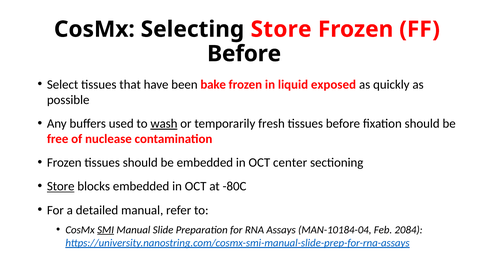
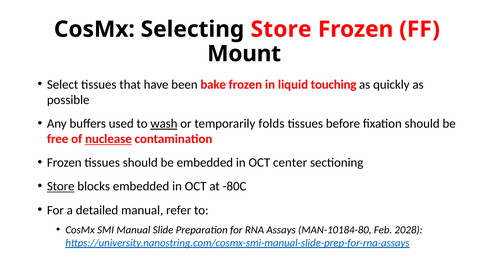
Before at (244, 54): Before -> Mount
exposed: exposed -> touching
fresh: fresh -> folds
nuclease underline: none -> present
SMI underline: present -> none
MAN-10184-04: MAN-10184-04 -> MAN-10184-80
2084: 2084 -> 2028
